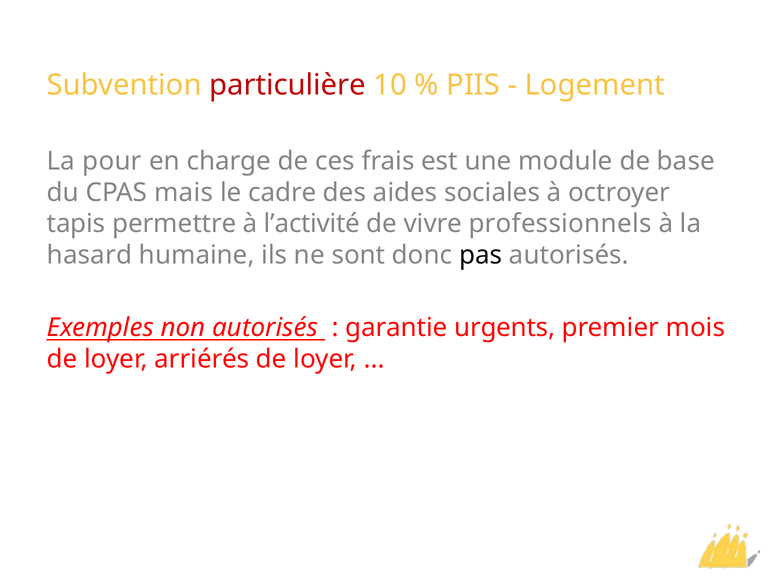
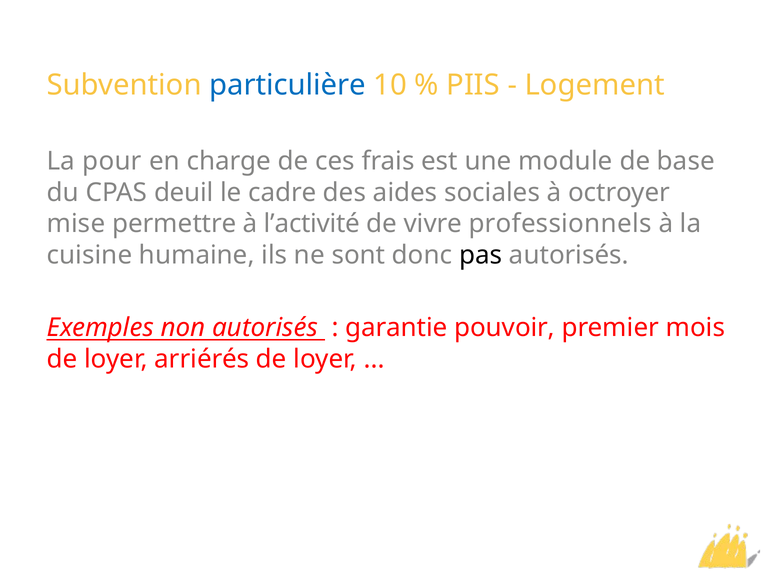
particulière colour: red -> blue
mais: mais -> deuil
tapis: tapis -> mise
hasard: hasard -> cuisine
urgents: urgents -> pouvoir
